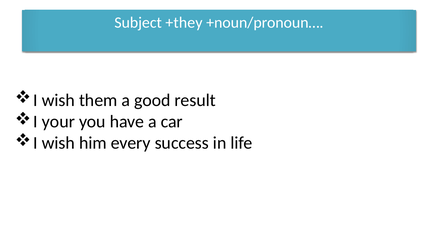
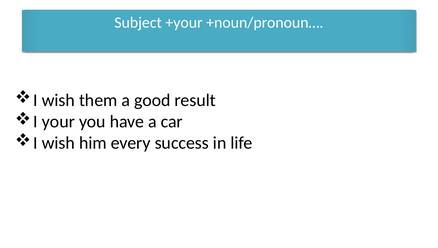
+they: +they -> +your
